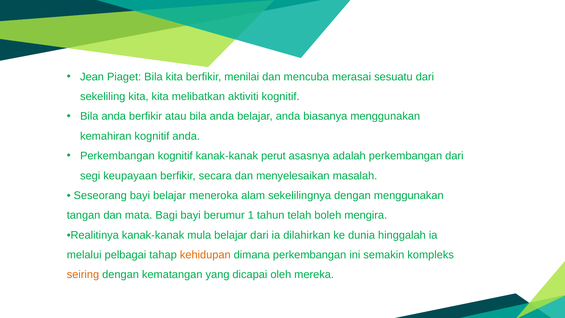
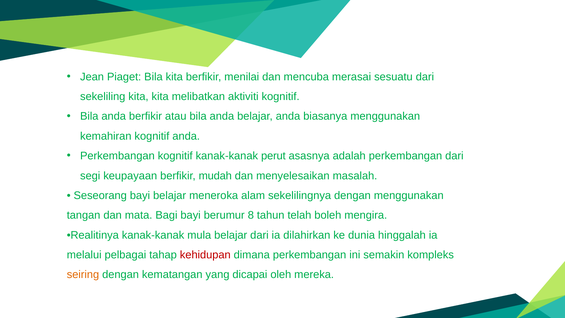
secara: secara -> mudah
1: 1 -> 8
kehidupan colour: orange -> red
